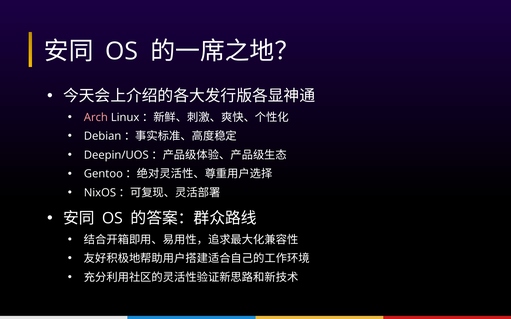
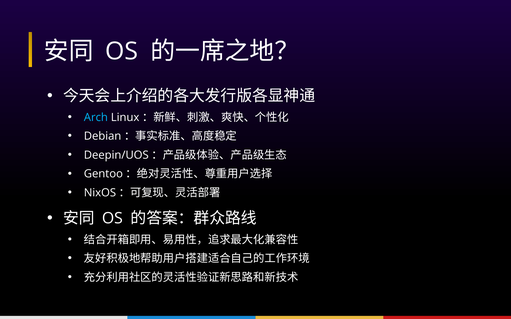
Arch colour: pink -> light blue
